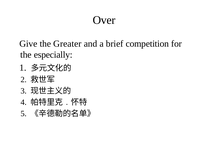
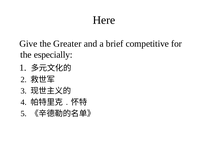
Over: Over -> Here
competition: competition -> competitive
